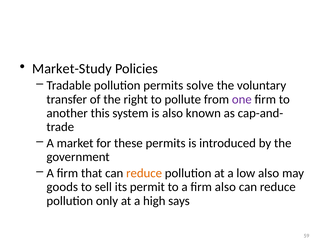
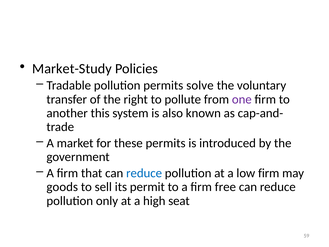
reduce at (144, 173) colour: orange -> blue
low also: also -> firm
firm also: also -> free
says: says -> seat
